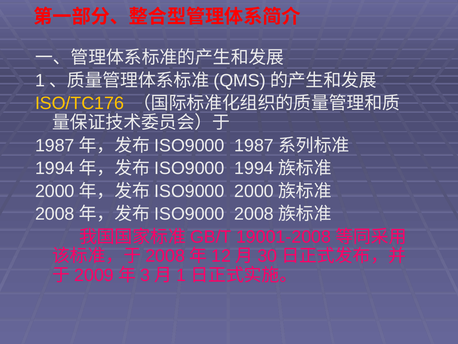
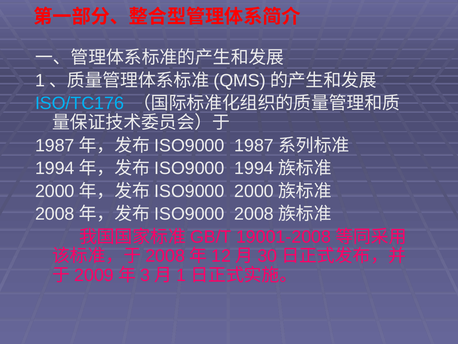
ISO/TC176 colour: yellow -> light blue
